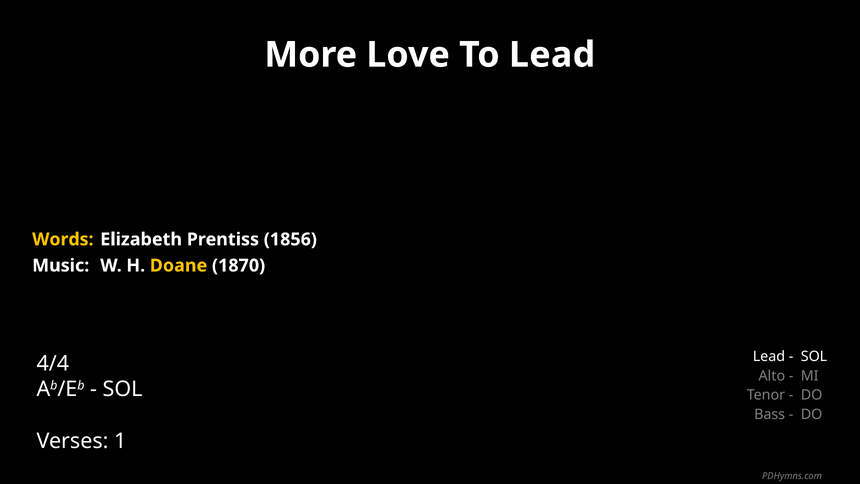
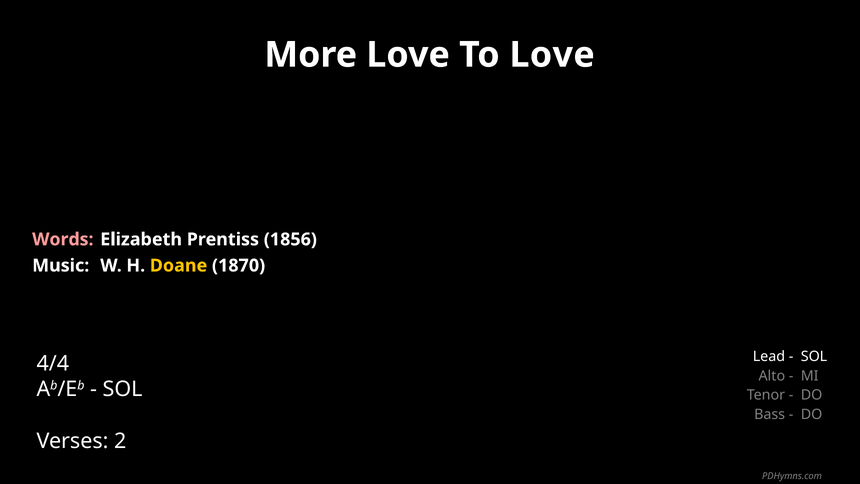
To Lead: Lead -> Love
Words colour: yellow -> pink
1: 1 -> 2
